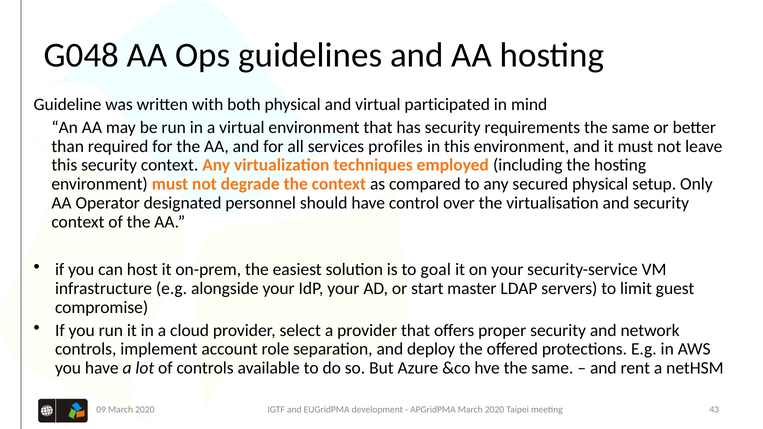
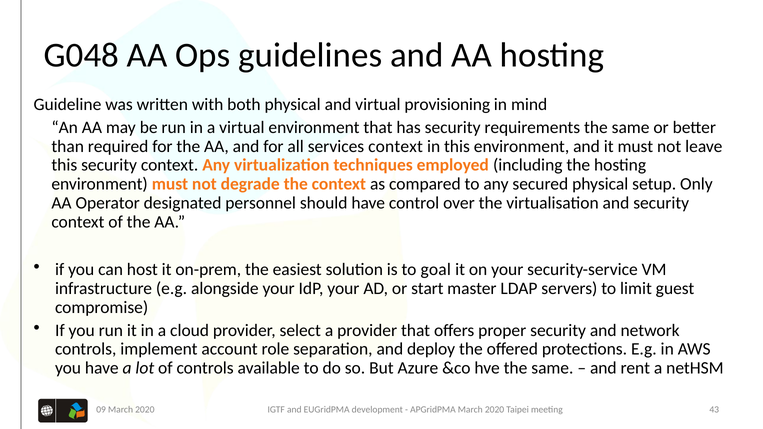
participated: participated -> provisioning
services profiles: profiles -> context
